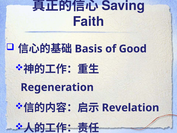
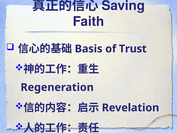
Good: Good -> Trust
